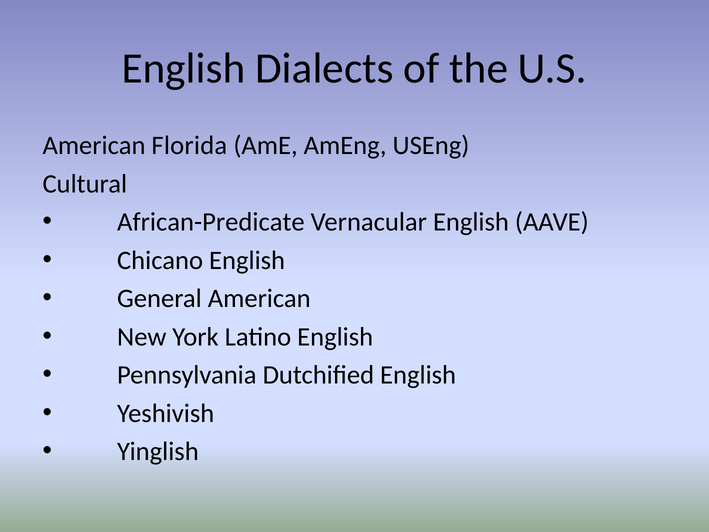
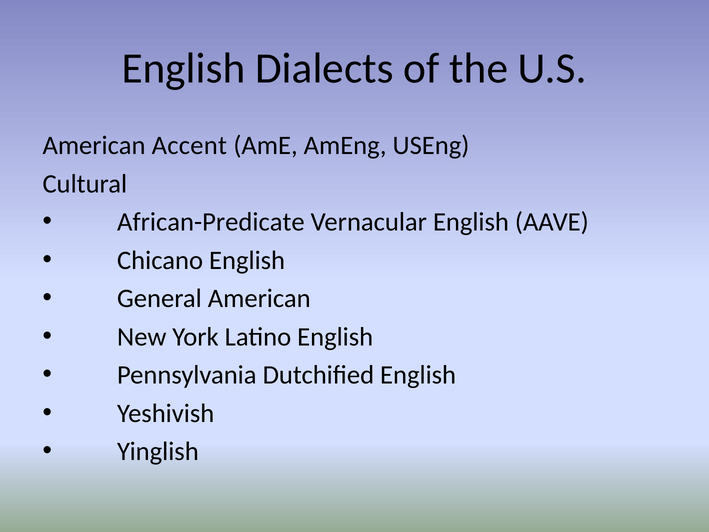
Florida: Florida -> Accent
